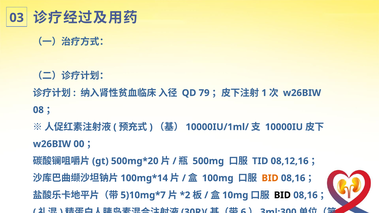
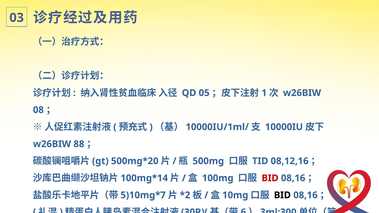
79: 79 -> 05
00: 00 -> 88
BID at (270, 178) colour: orange -> red
